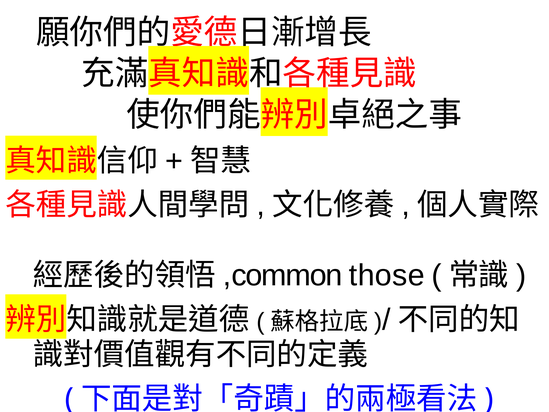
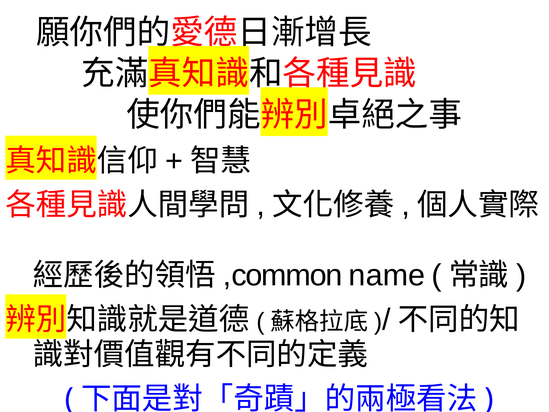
those: those -> name
